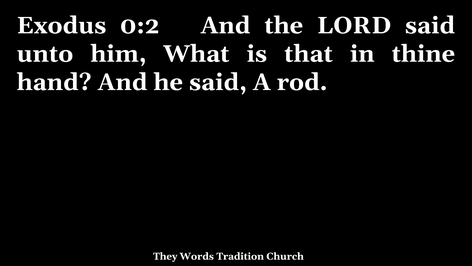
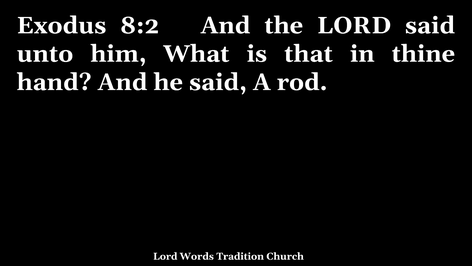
0:2: 0:2 -> 8:2
They at (165, 256): They -> Lord
